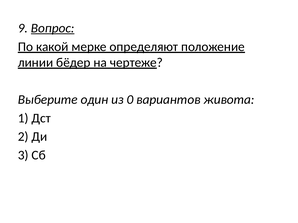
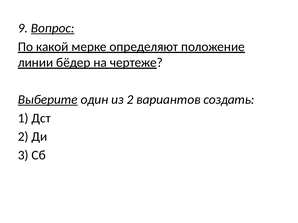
Выберите underline: none -> present
из 0: 0 -> 2
живота: живота -> создать
